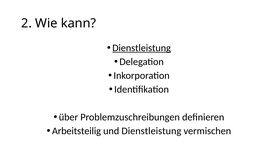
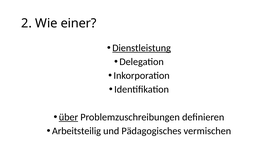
kann: kann -> einer
über underline: none -> present
und Dienstleistung: Dienstleistung -> Pädagogisches
